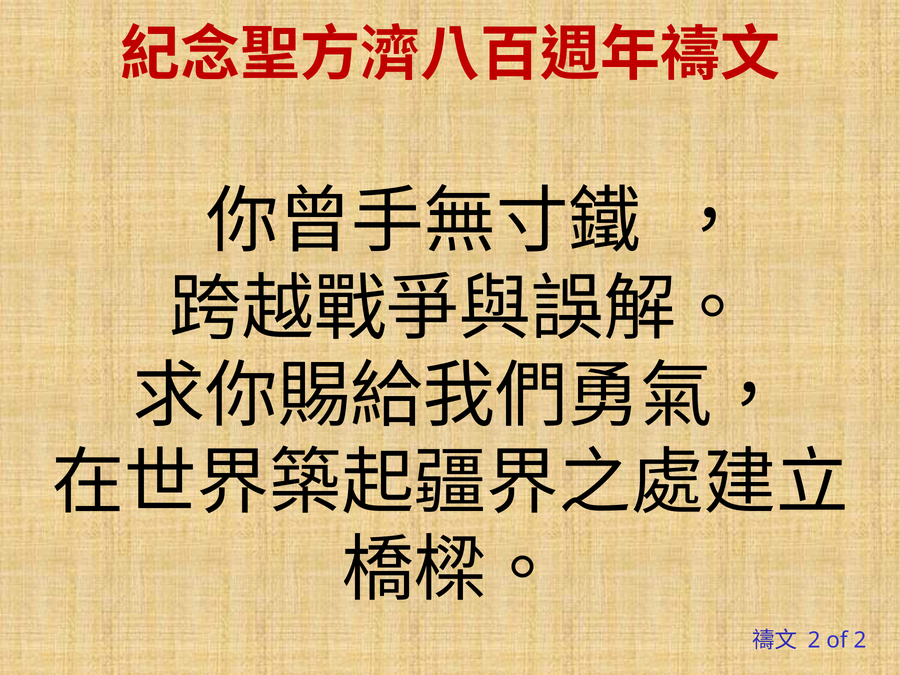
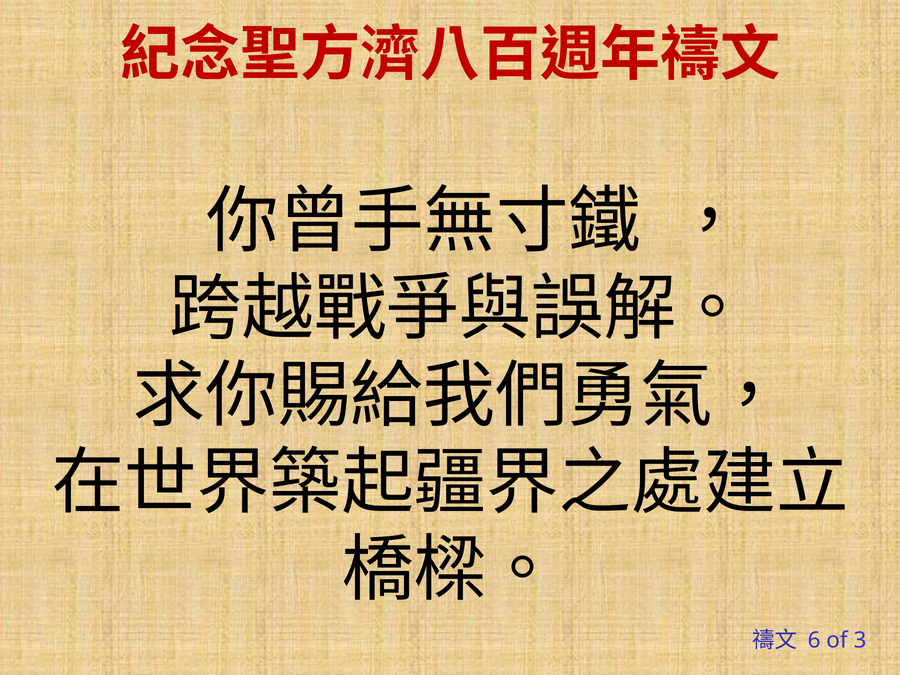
2 at (814, 640): 2 -> 6
of 2: 2 -> 3
